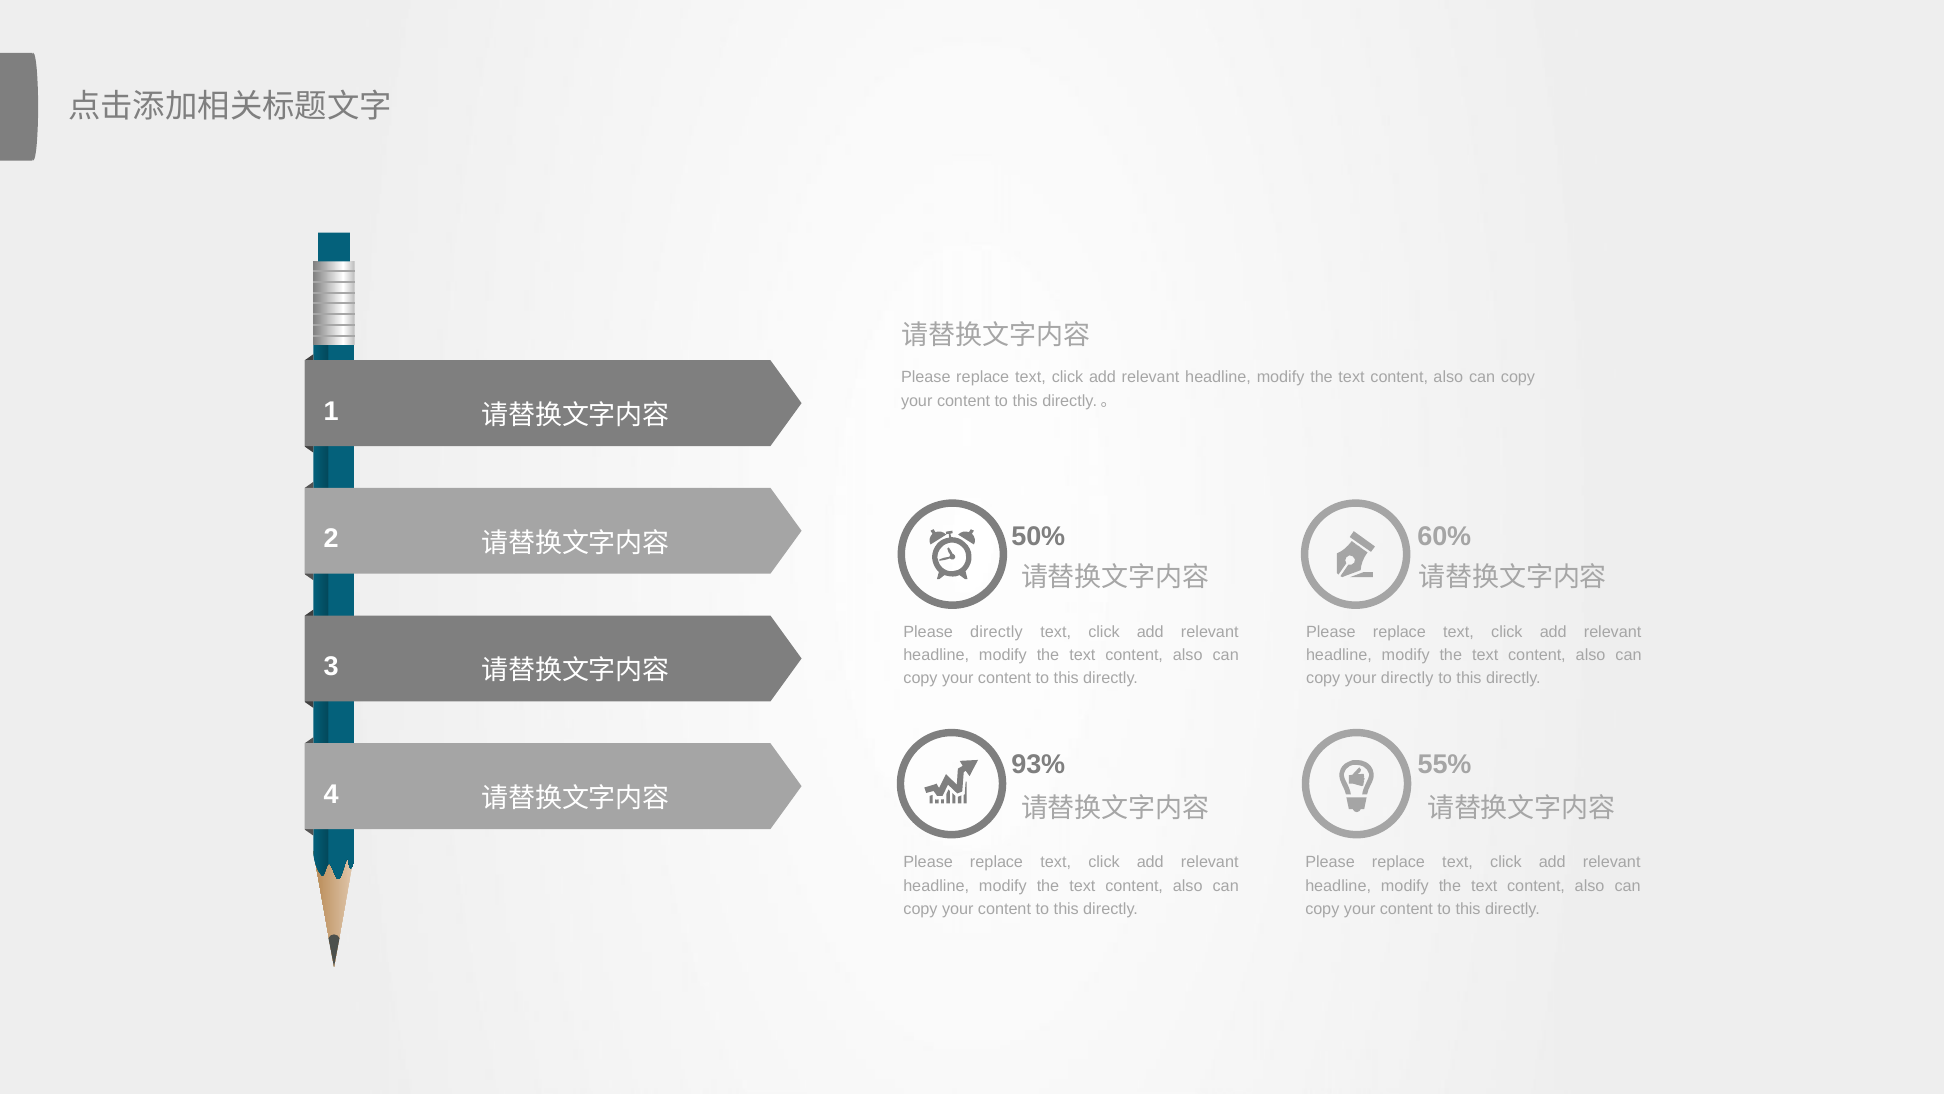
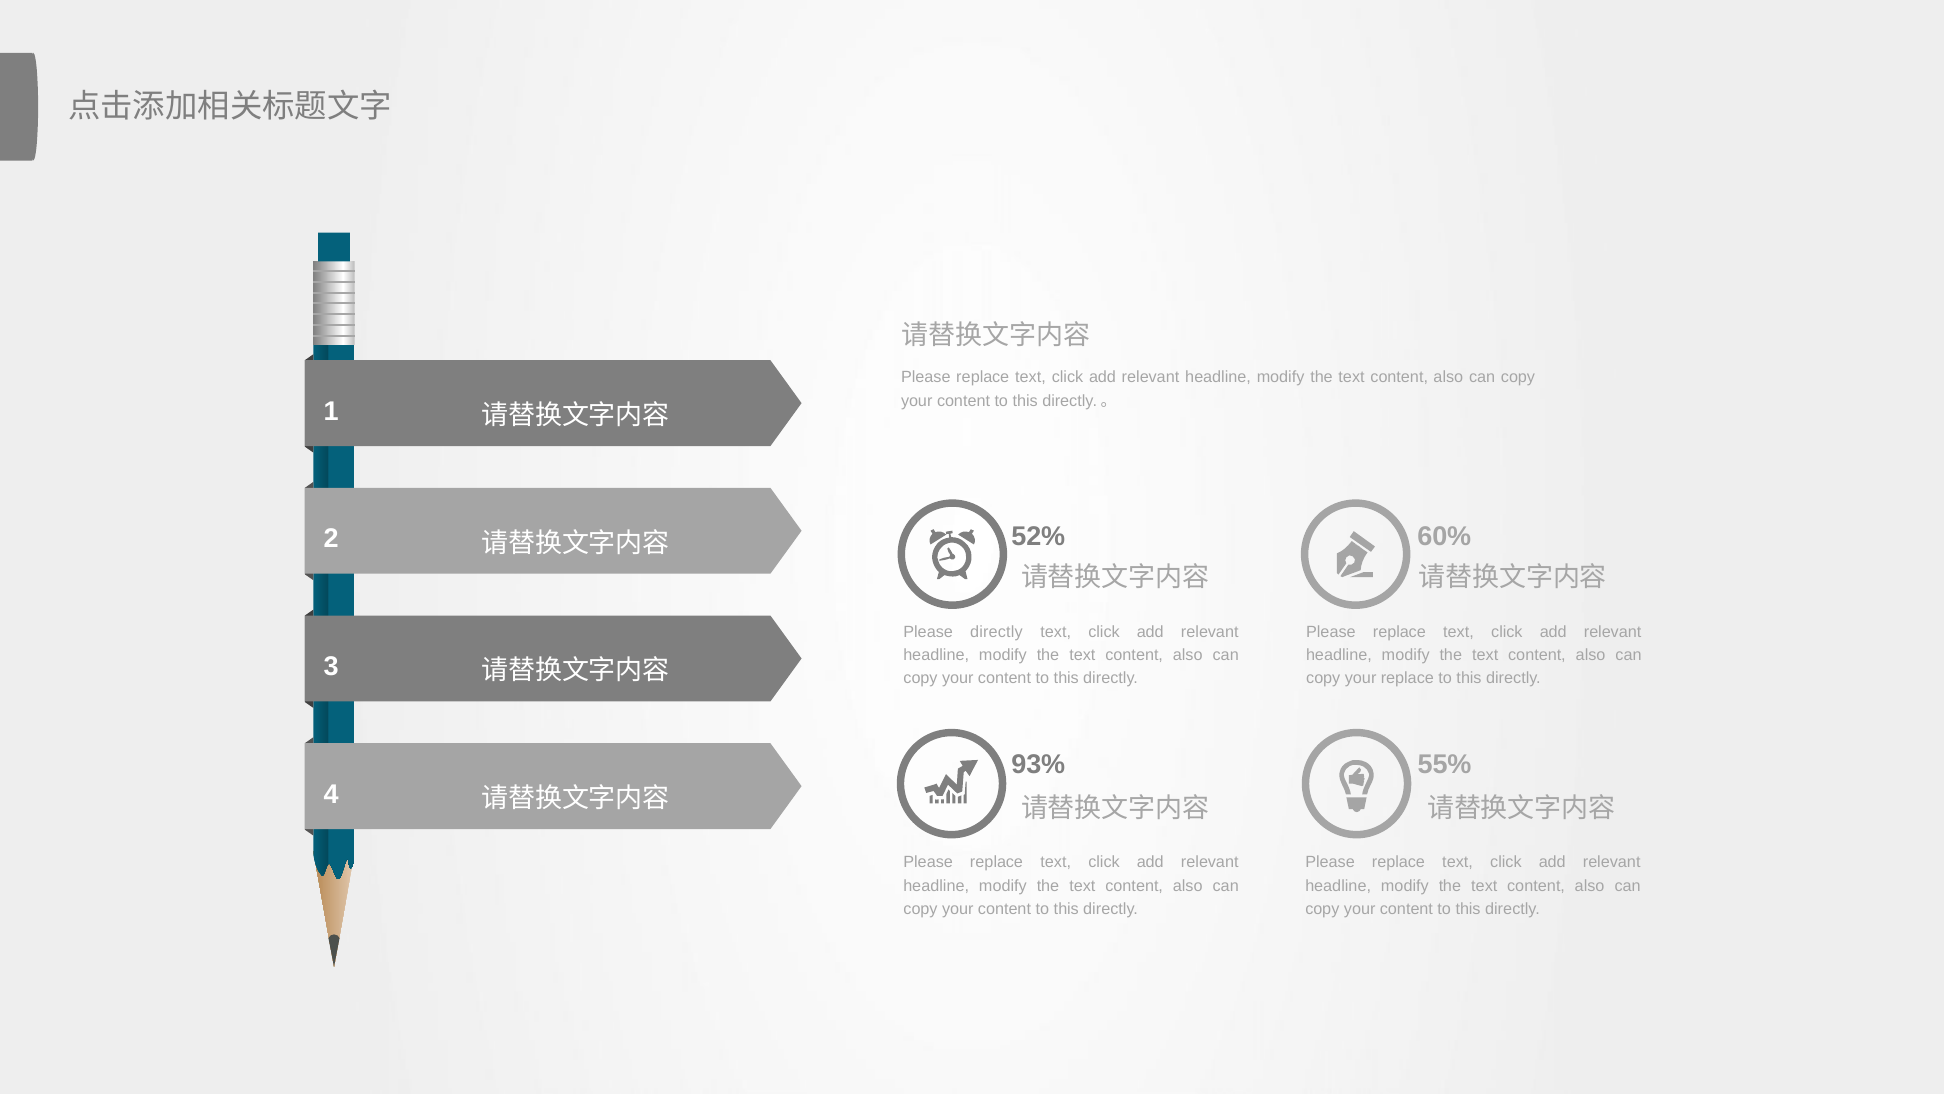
50%: 50% -> 52%
your directly: directly -> replace
